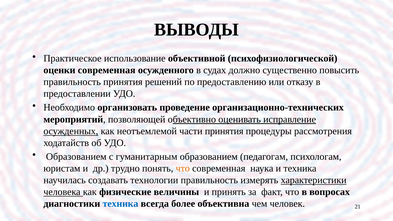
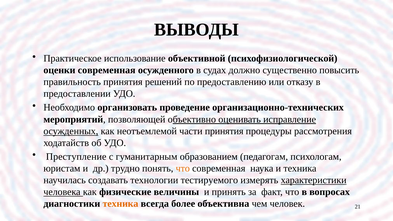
Образованием at (76, 157): Образованием -> Преступление
технологии правильность: правильность -> тестируемого
техника at (120, 204) colour: blue -> orange
